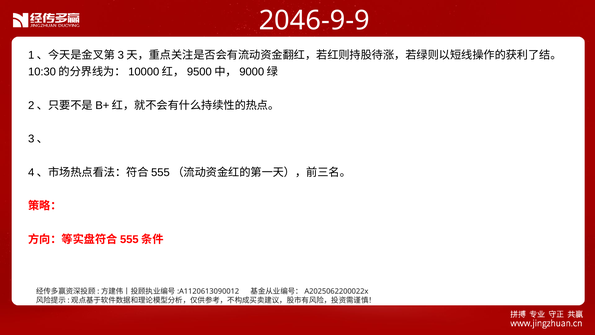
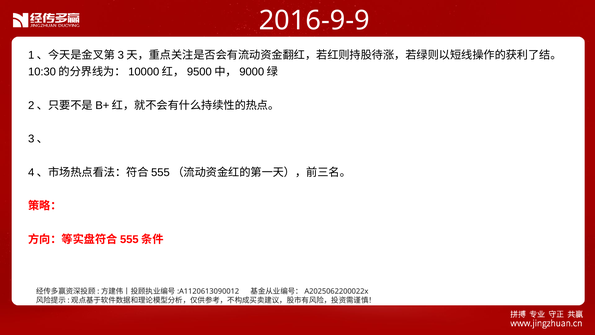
2046-9-9: 2046-9-9 -> 2016-9-9
